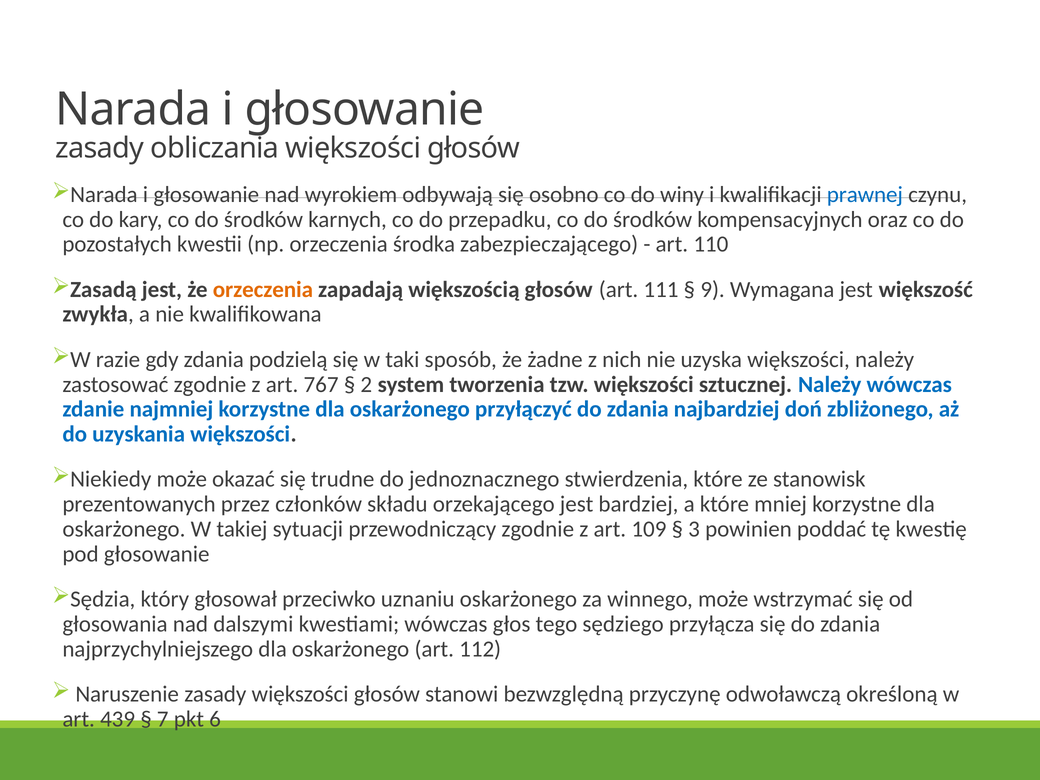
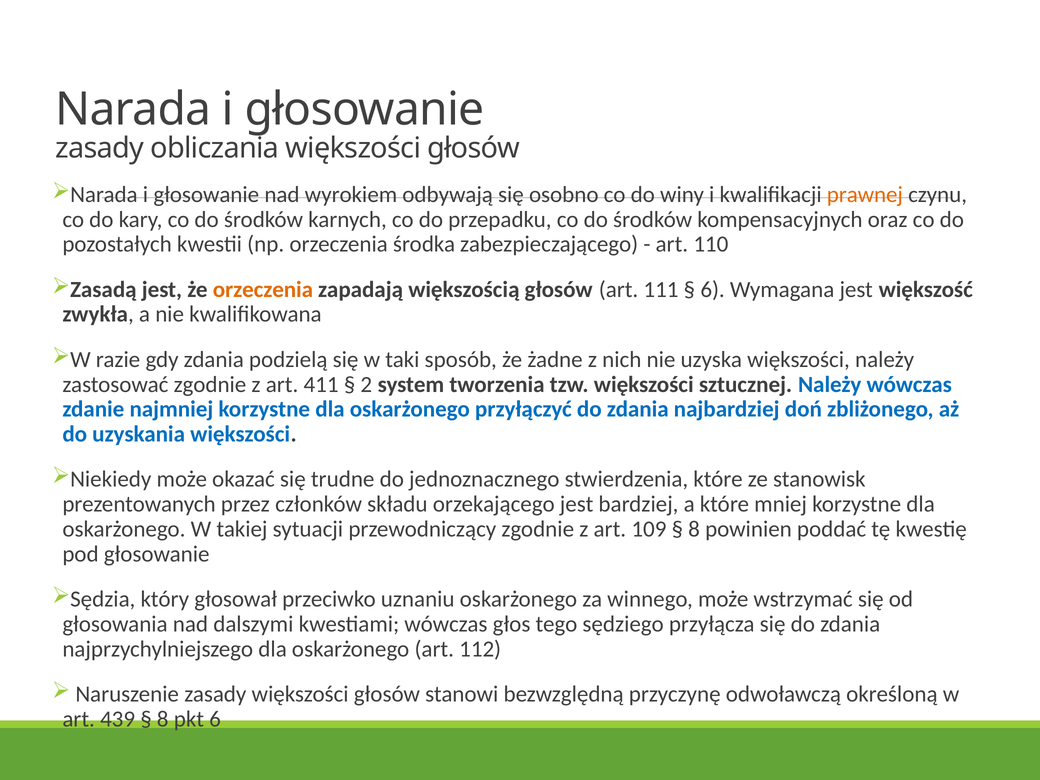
prawnej colour: blue -> orange
9 at (713, 289): 9 -> 6
767: 767 -> 411
3 at (694, 529): 3 -> 8
7 at (163, 719): 7 -> 8
